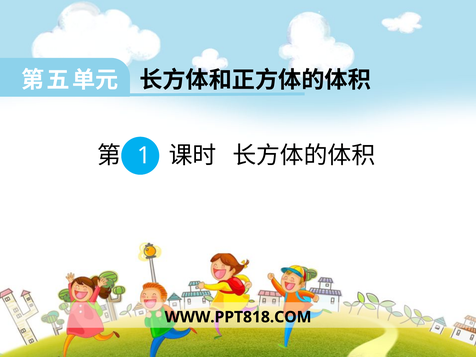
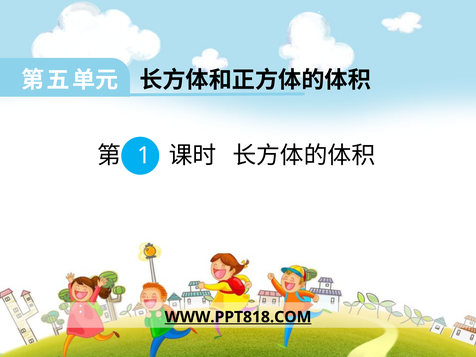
WWW.PPT818.COM underline: none -> present
